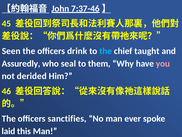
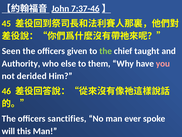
drink: drink -> given
the at (106, 51) colour: light blue -> light green
Assuredly: Assuredly -> Authority
seal: seal -> else
laid: laid -> will
